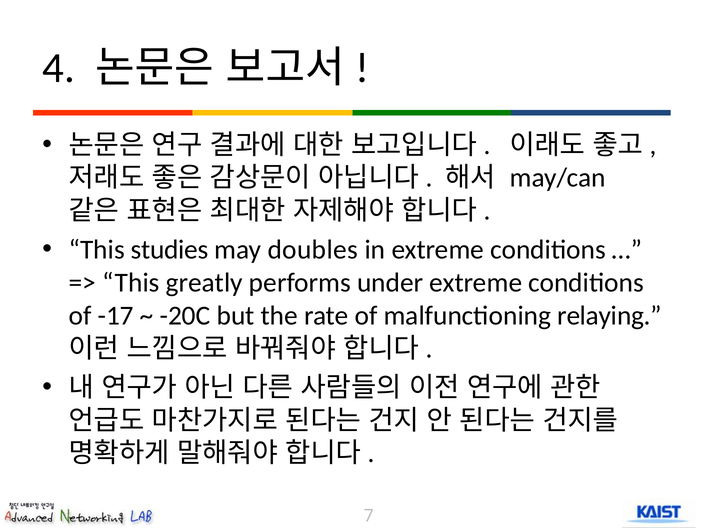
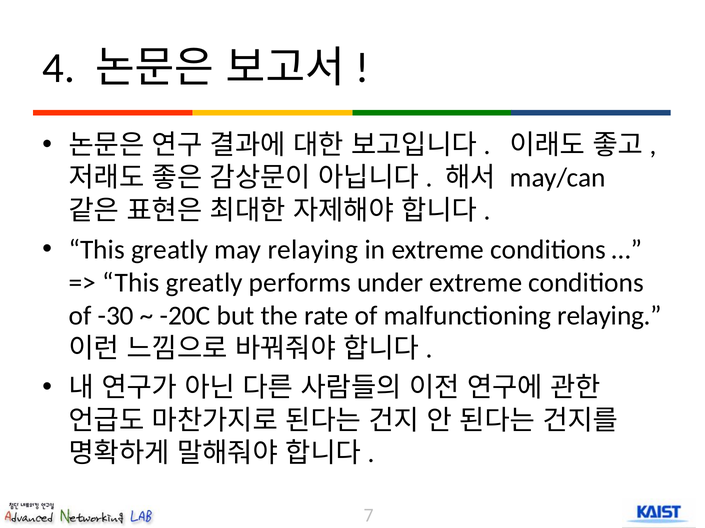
studies at (170, 250): studies -> greatly
may doubles: doubles -> relaying
-17: -17 -> -30
